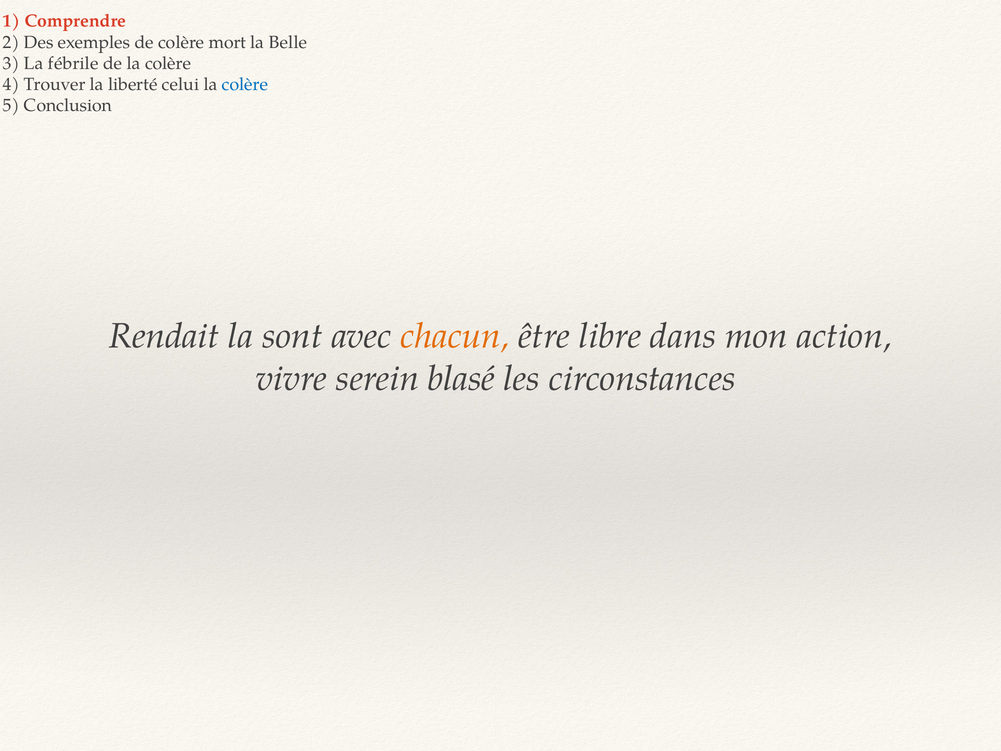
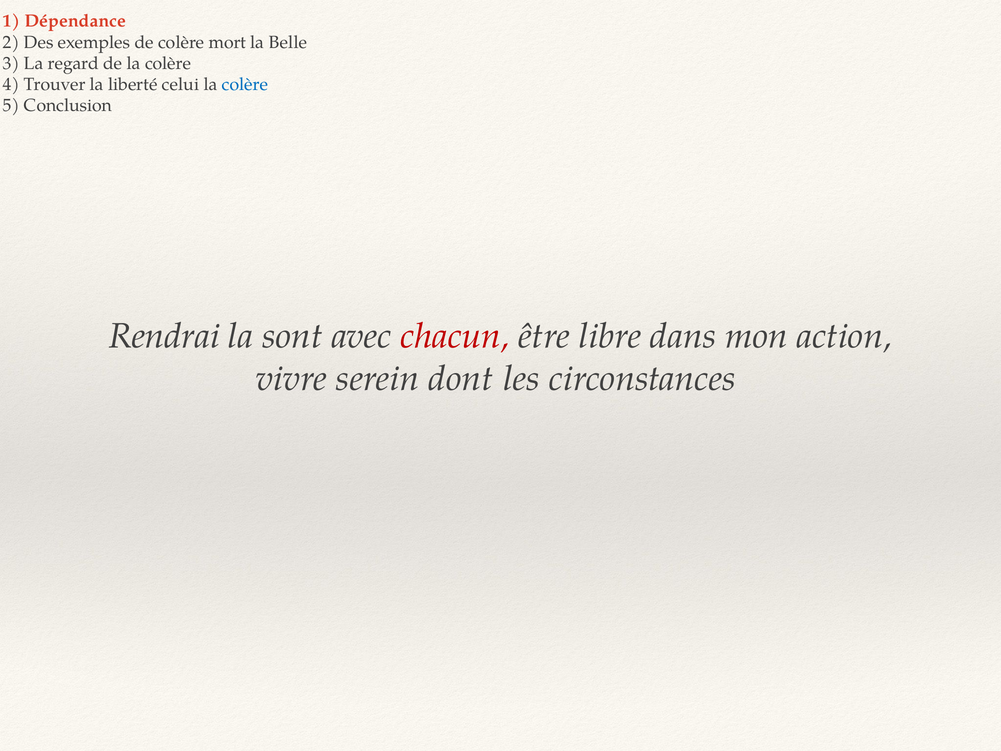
Comprendre: Comprendre -> Dépendance
fébrile: fébrile -> regard
Rendait: Rendait -> Rendrai
chacun colour: orange -> red
blasé: blasé -> dont
